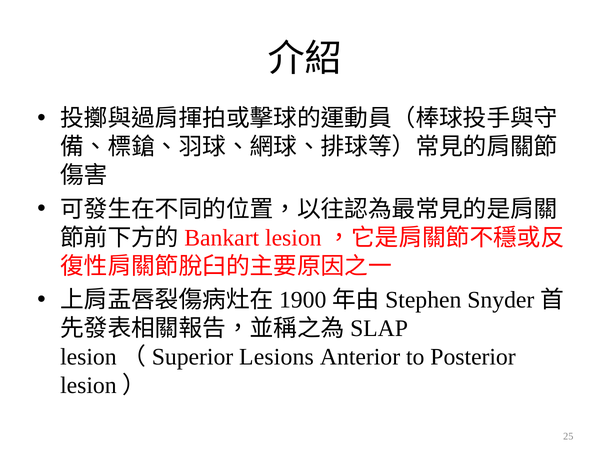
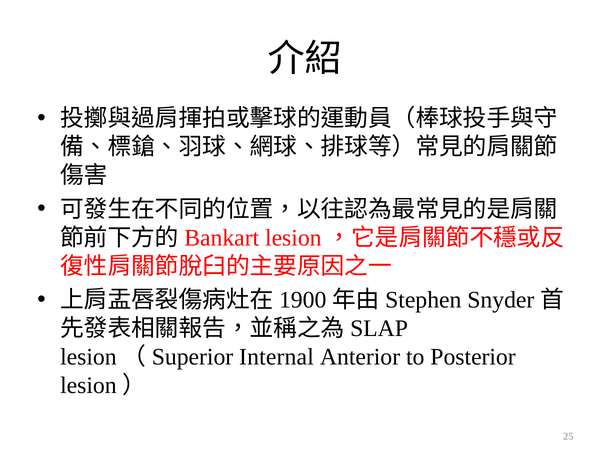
Lesions: Lesions -> Internal
